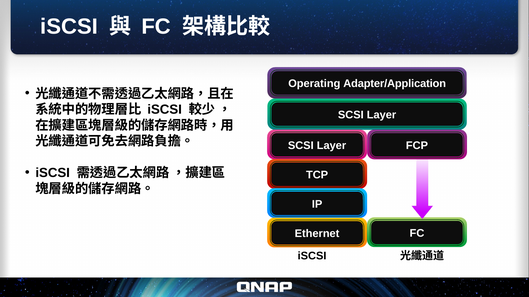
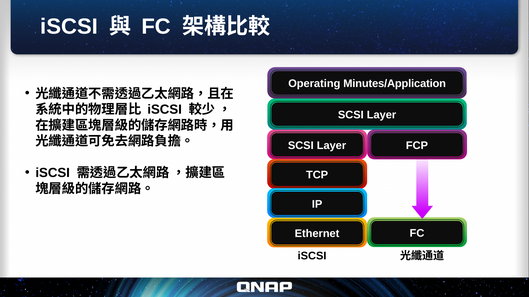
Adapter/Application: Adapter/Application -> Minutes/Application
